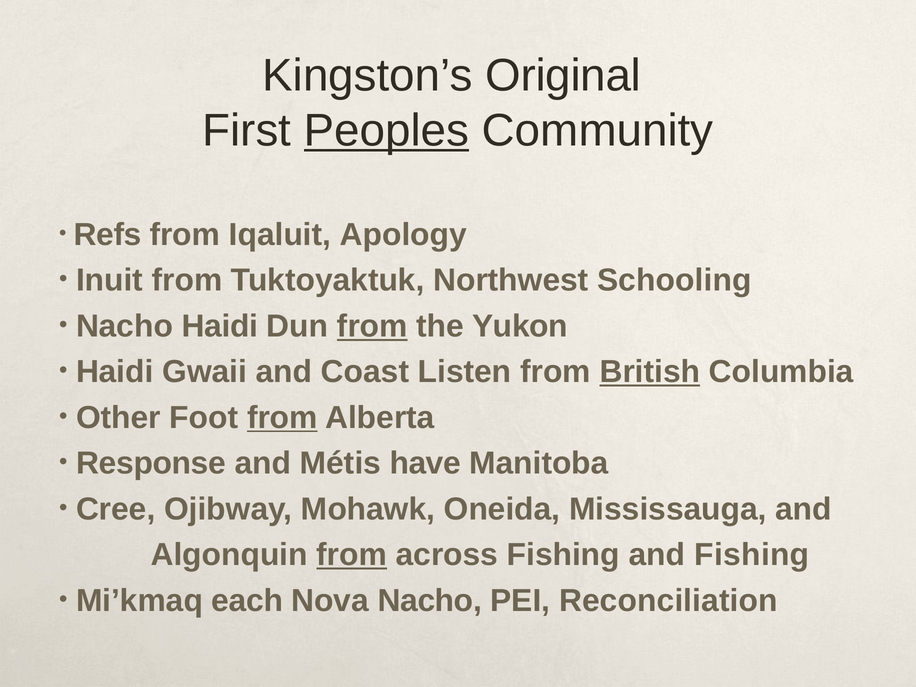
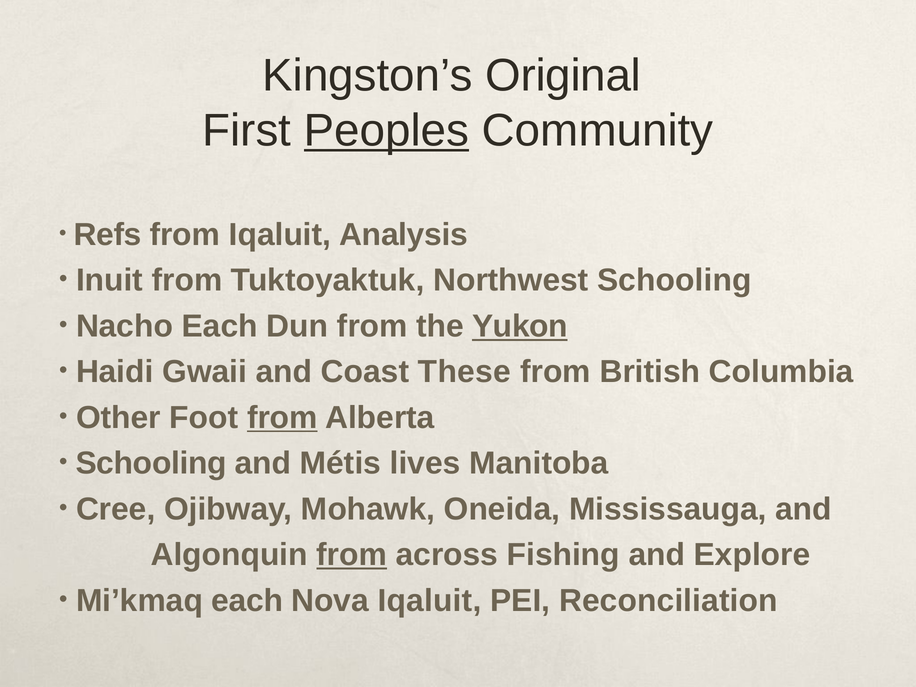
Apology: Apology -> Analysis
Nacho Haidi: Haidi -> Each
from at (372, 326) underline: present -> none
Yukon underline: none -> present
Listen: Listen -> These
British underline: present -> none
Response at (151, 463): Response -> Schooling
have: have -> lives
and Fishing: Fishing -> Explore
Nova Nacho: Nacho -> Iqaluit
